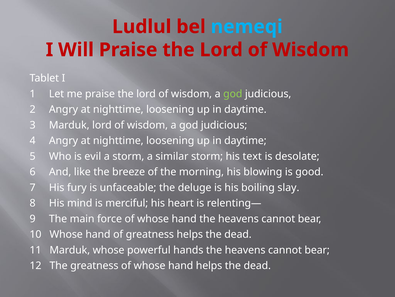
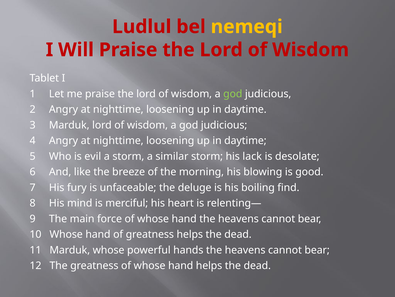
nemeqi colour: light blue -> yellow
text: text -> lack
slay: slay -> find
